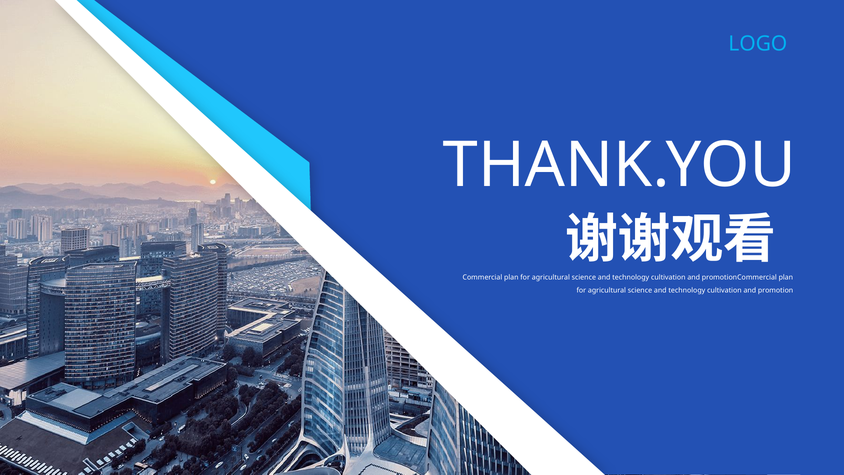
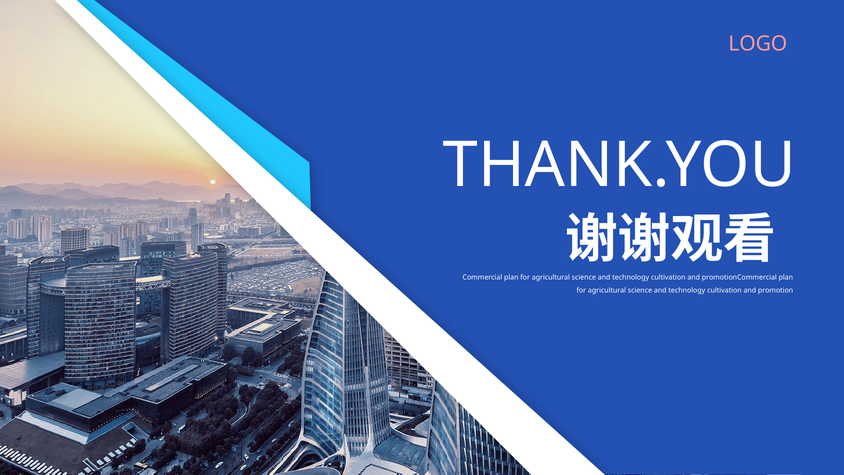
LOGO colour: light blue -> pink
